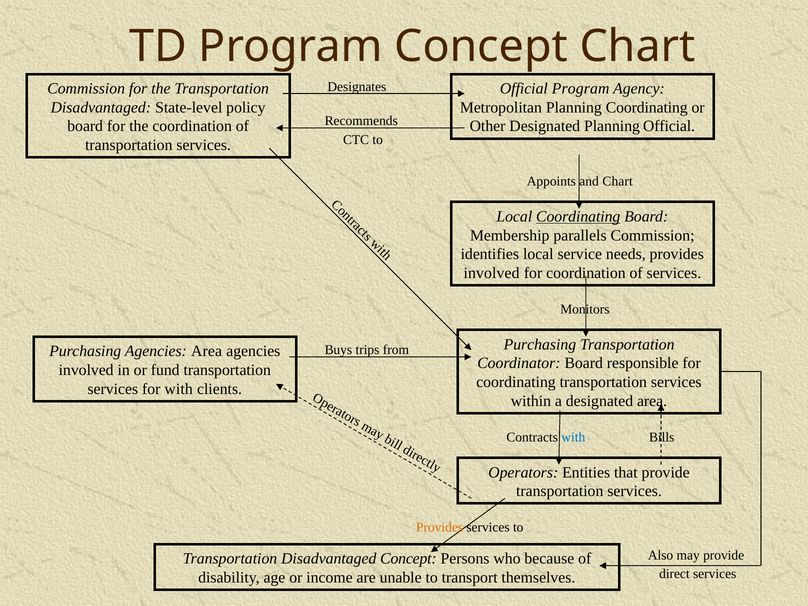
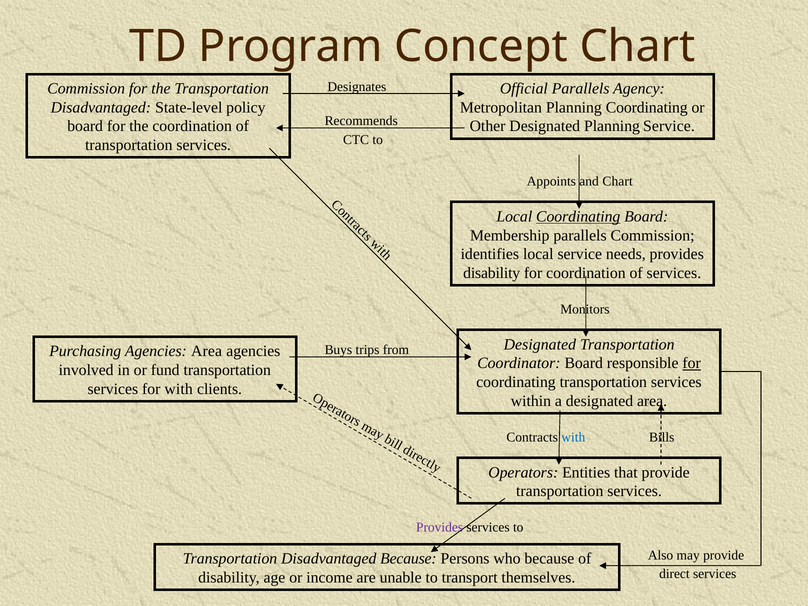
Official Program: Program -> Parallels
Planning Official: Official -> Service
involved at (492, 273): involved -> disability
Purchasing at (540, 344): Purchasing -> Designated
for at (692, 363) underline: none -> present
Provides at (440, 527) colour: orange -> purple
Disadvantaged Concept: Concept -> Because
